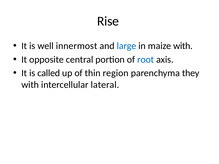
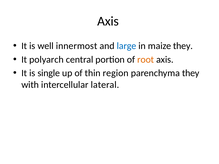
Rise at (108, 21): Rise -> Axis
maize with: with -> they
opposite: opposite -> polyarch
root colour: blue -> orange
called: called -> single
